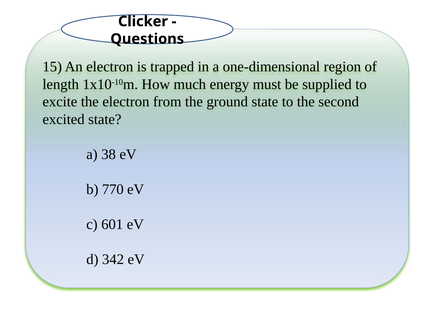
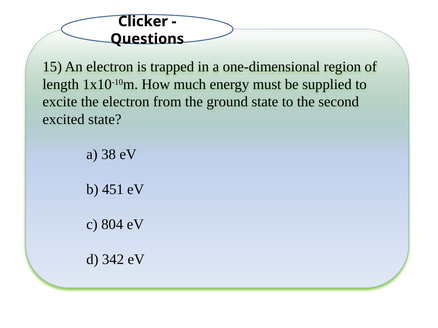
770: 770 -> 451
601: 601 -> 804
